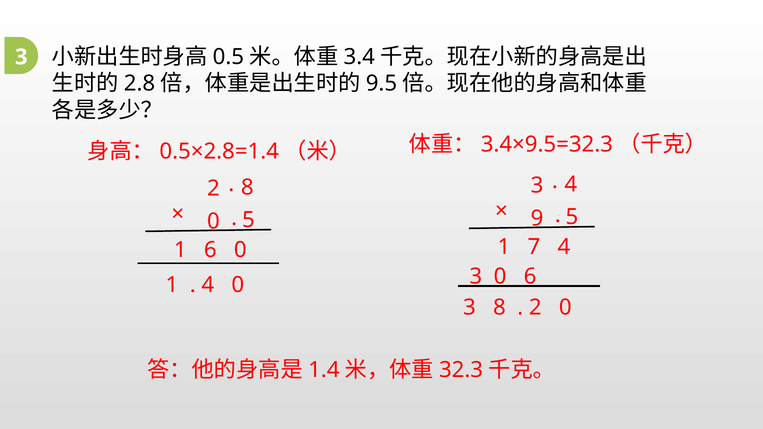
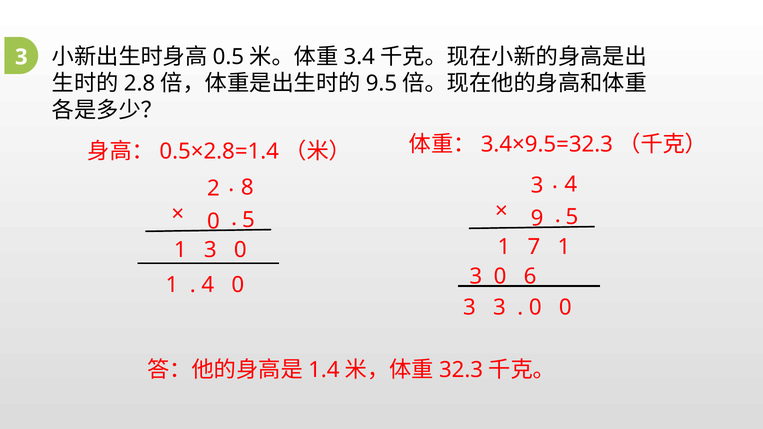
7 4: 4 -> 1
6 at (210, 250): 6 -> 3
3 8: 8 -> 3
2 at (535, 308): 2 -> 0
